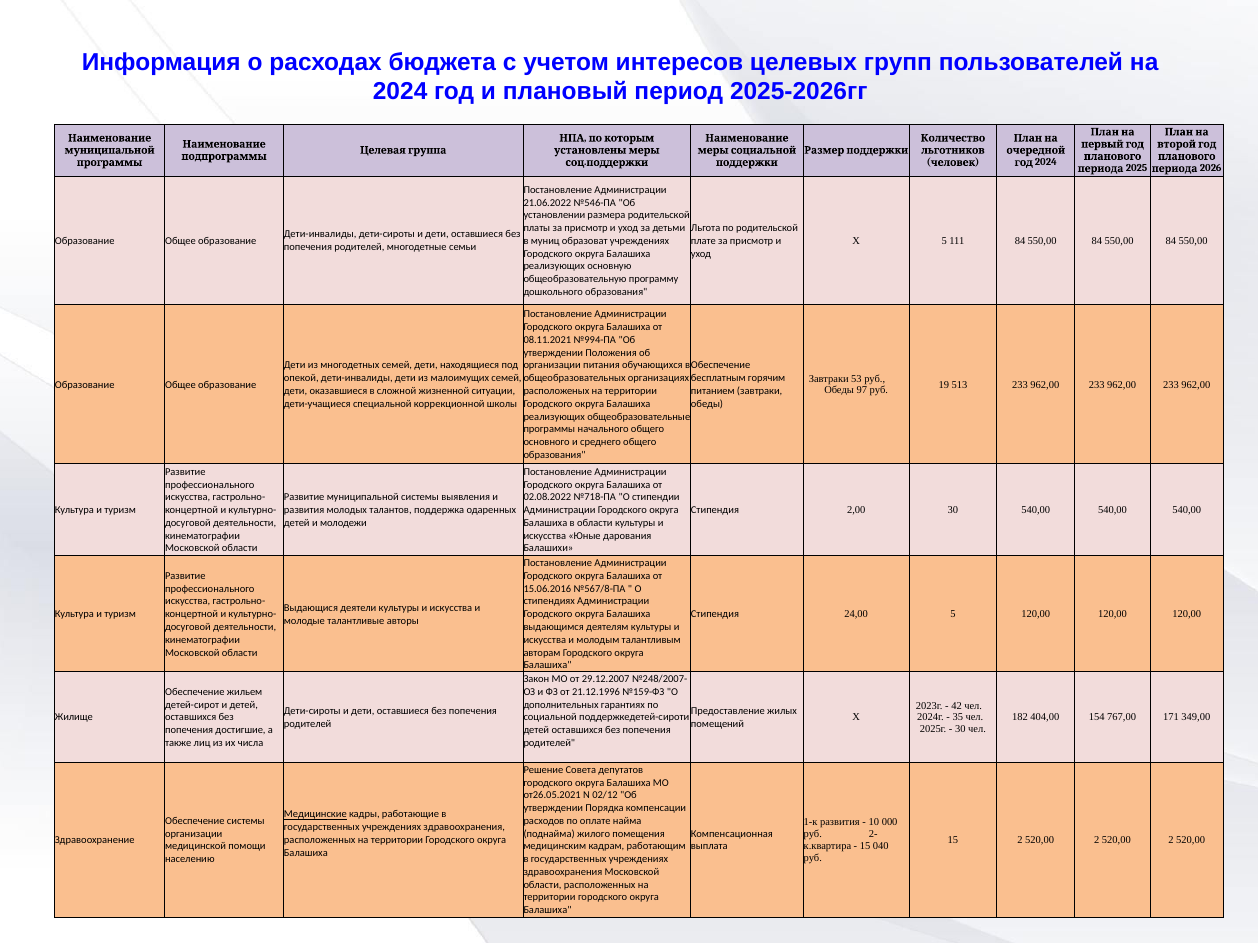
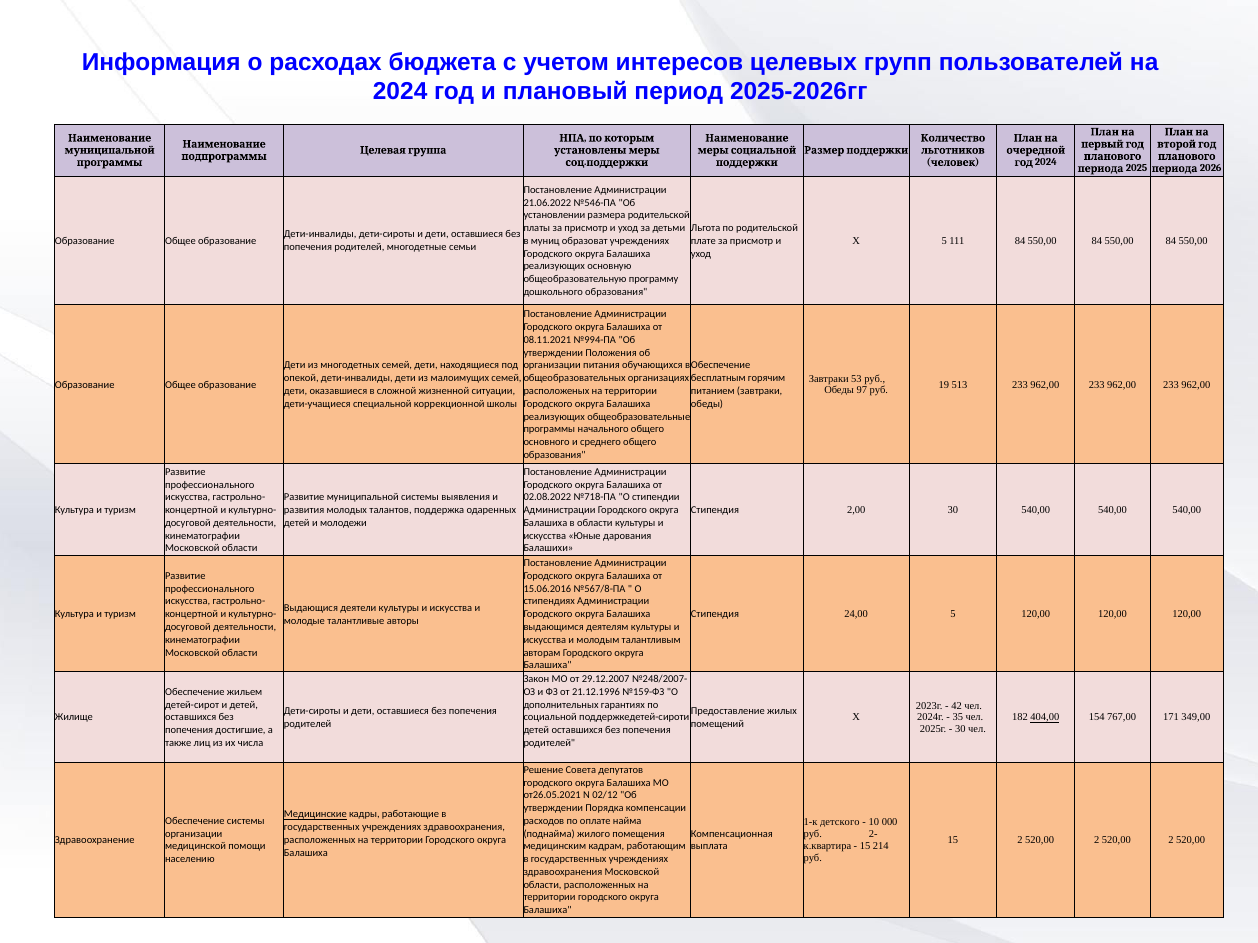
404,00 underline: none -> present
1-к развития: развития -> детского
040: 040 -> 214
